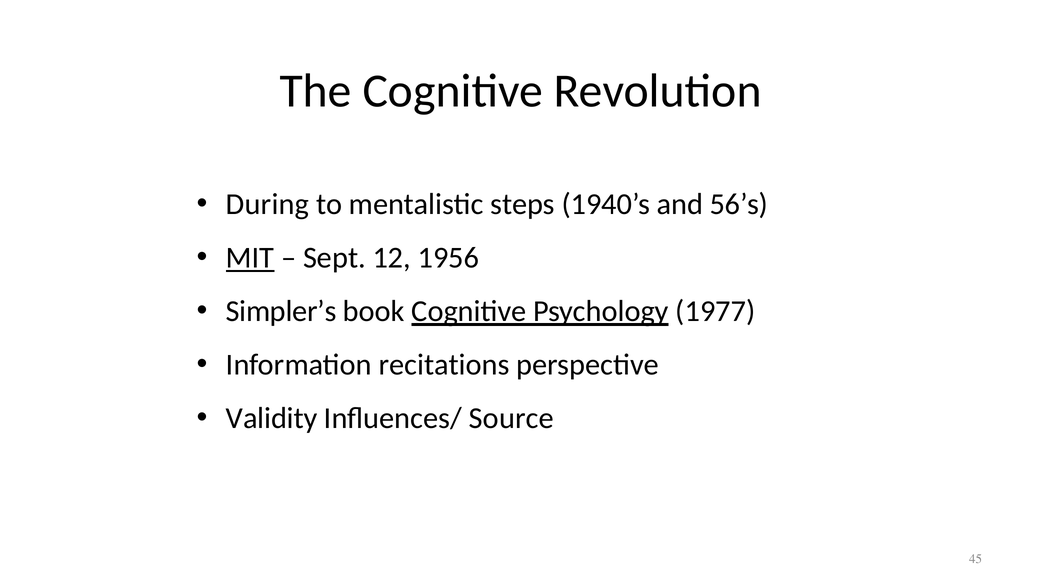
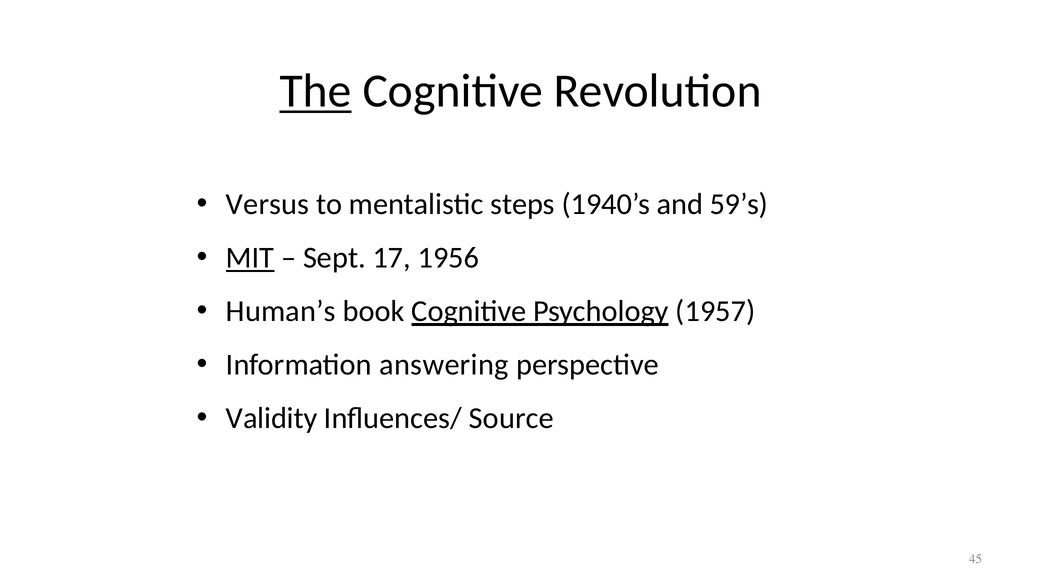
The underline: none -> present
During: During -> Versus
56’s: 56’s -> 59’s
12: 12 -> 17
Simpler’s: Simpler’s -> Human’s
1977: 1977 -> 1957
recitations: recitations -> answering
